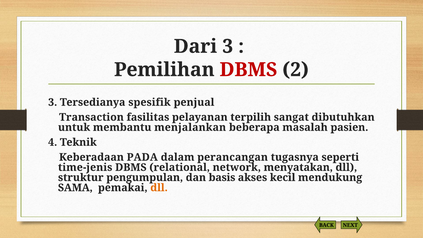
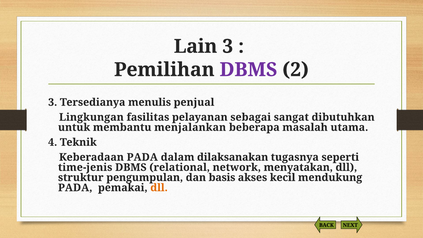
Dari: Dari -> Lain
DBMS at (248, 70) colour: red -> purple
spesifik: spesifik -> menulis
Transaction: Transaction -> Lingkungan
terpilih: terpilih -> sebagai
pasien: pasien -> utama
perancangan: perancangan -> dilaksanakan
SAMA at (75, 188): SAMA -> PADA
